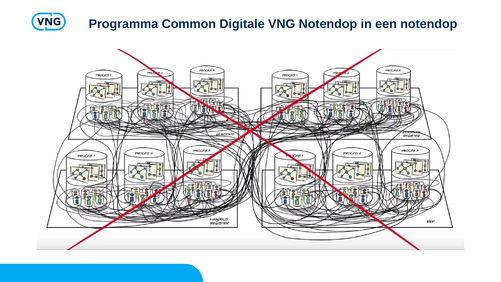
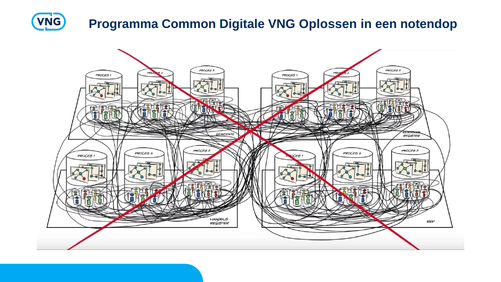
VNG Notendop: Notendop -> Oplossen
